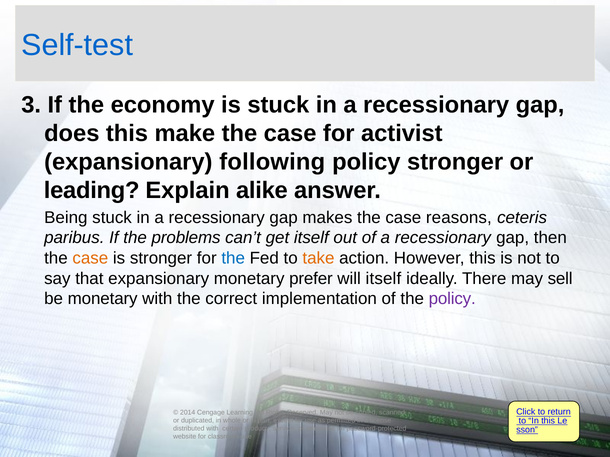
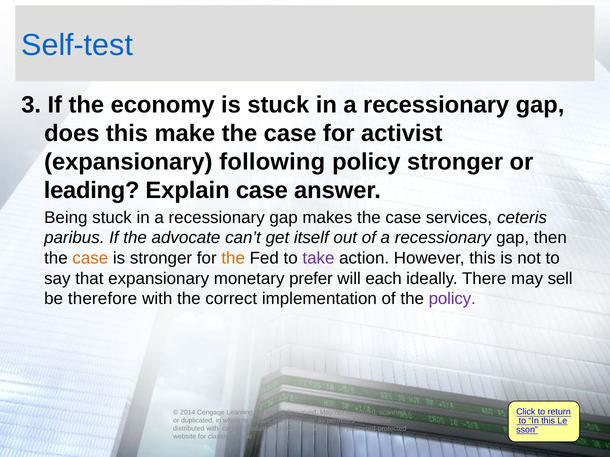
Explain alike: alike -> case
reasons: reasons -> services
problems: problems -> advocate
the at (233, 259) colour: blue -> orange
take colour: orange -> purple
will itself: itself -> each
be monetary: monetary -> therefore
